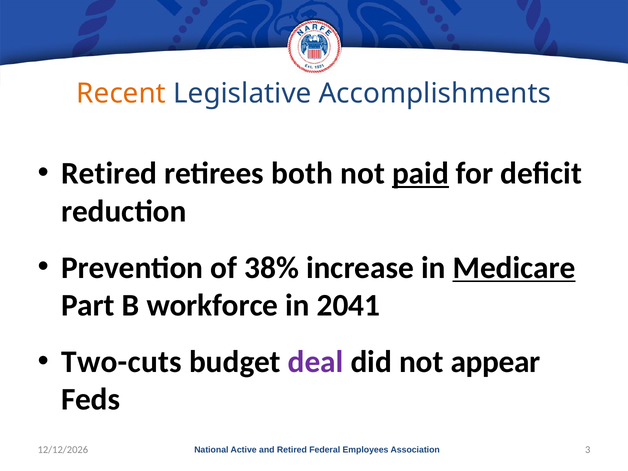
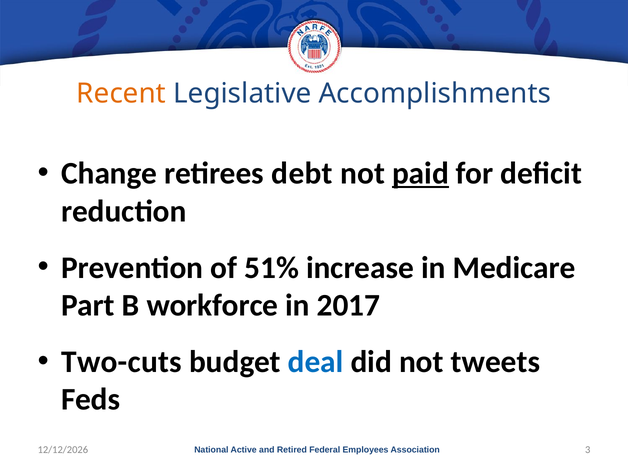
Retired at (109, 174): Retired -> Change
both: both -> debt
38%: 38% -> 51%
Medicare underline: present -> none
2041: 2041 -> 2017
deal colour: purple -> blue
appear: appear -> tweets
